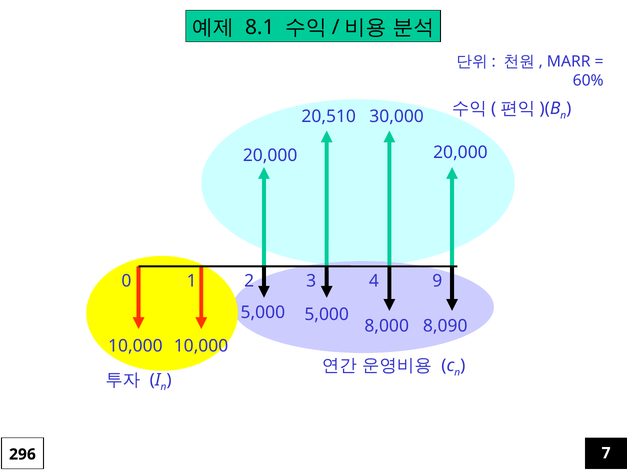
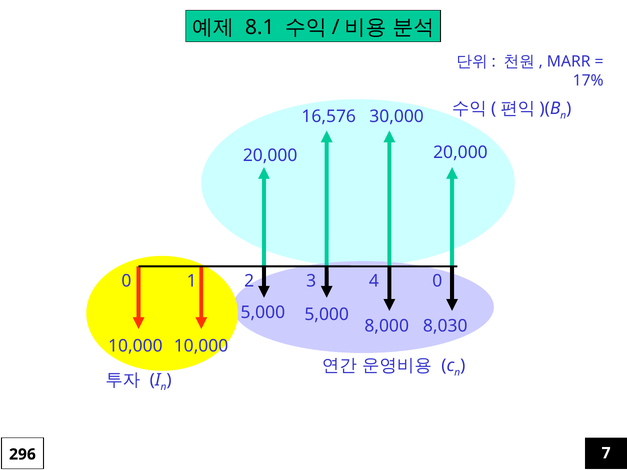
60%: 60% -> 17%
20,510: 20,510 -> 16,576
4 9: 9 -> 0
8,090: 8,090 -> 8,030
